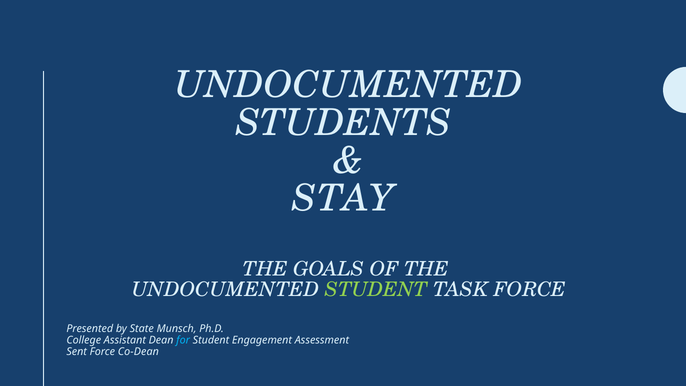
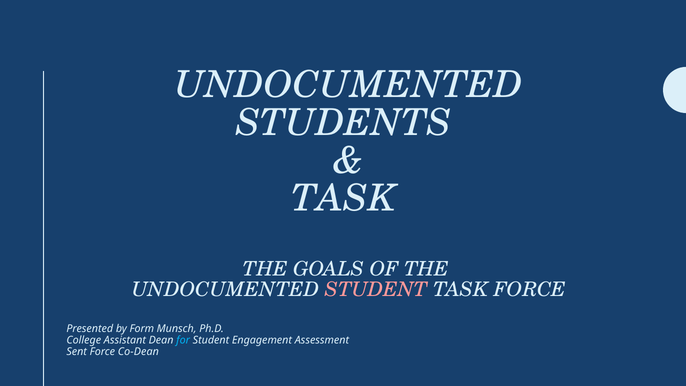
STAY at (343, 199): STAY -> TASK
STUDENT at (376, 289) colour: light green -> pink
State: State -> Form
